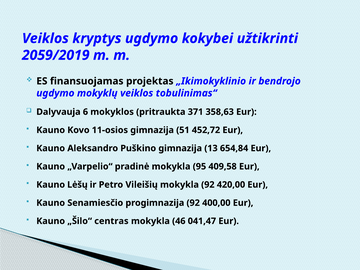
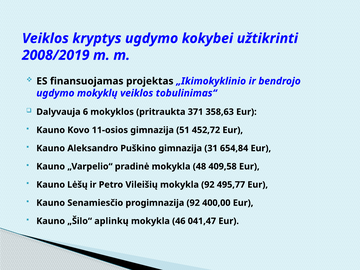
2059/2019: 2059/2019 -> 2008/2019
13: 13 -> 31
95: 95 -> 48
420,00: 420,00 -> 495,77
centras: centras -> aplinkų
